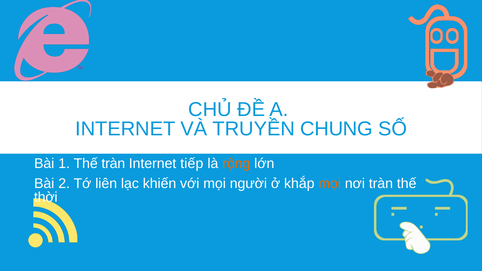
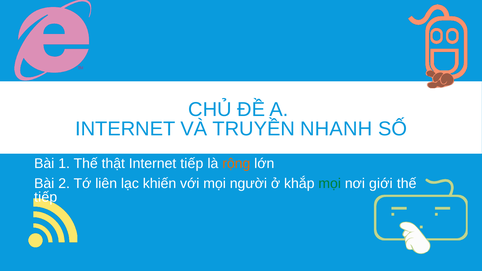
CHUNG: CHUNG -> NHANH
Thế tràn: tràn -> thật
mọi at (330, 184) colour: orange -> green
nơi tràn: tràn -> giới
thời at (46, 197): thời -> tiếp
